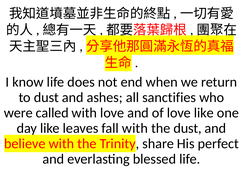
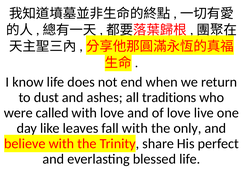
sanctifies: sanctifies -> traditions
love like: like -> live
the dust: dust -> only
